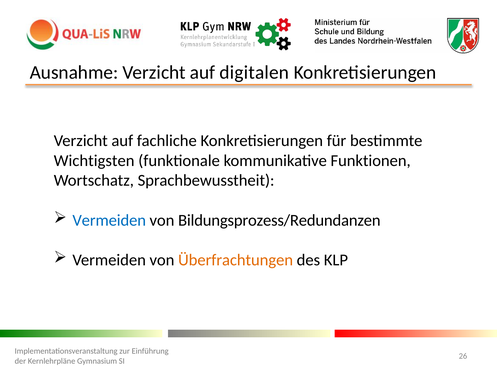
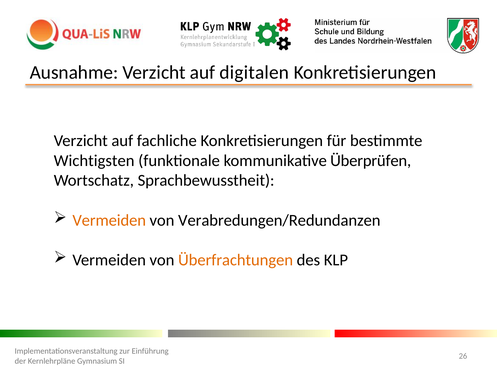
Funktionen: Funktionen -> Überprüfen
Vermeiden at (109, 220) colour: blue -> orange
Bildungsprozess/Redundanzen: Bildungsprozess/Redundanzen -> Verabredungen/Redundanzen
